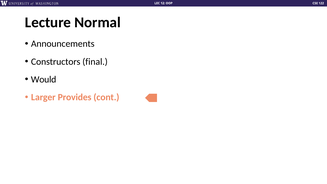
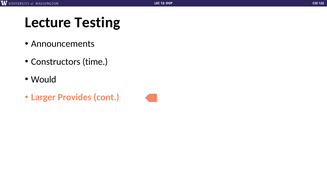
Normal: Normal -> Testing
final: final -> time
